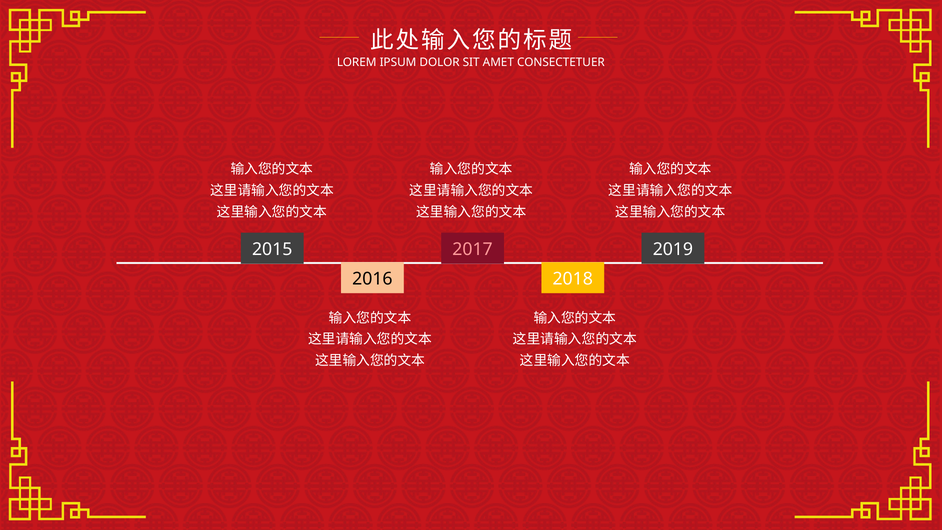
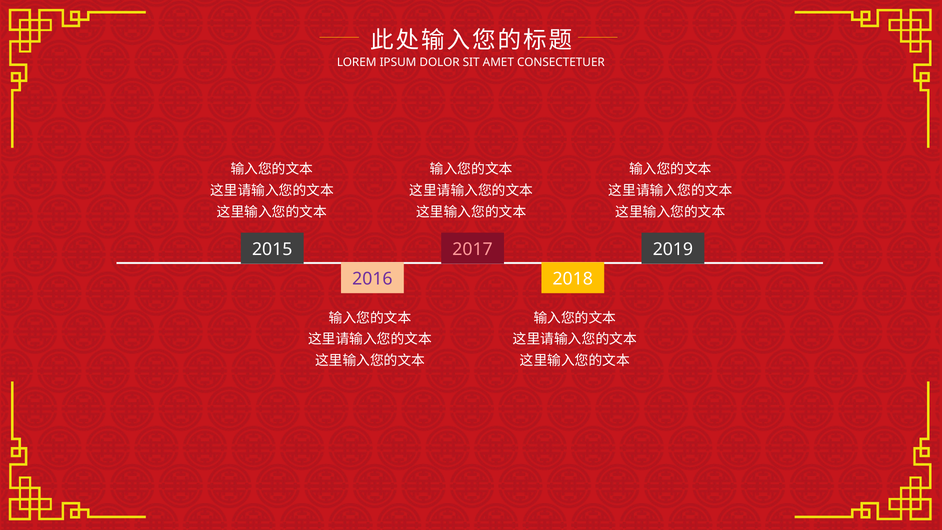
2016 colour: black -> purple
